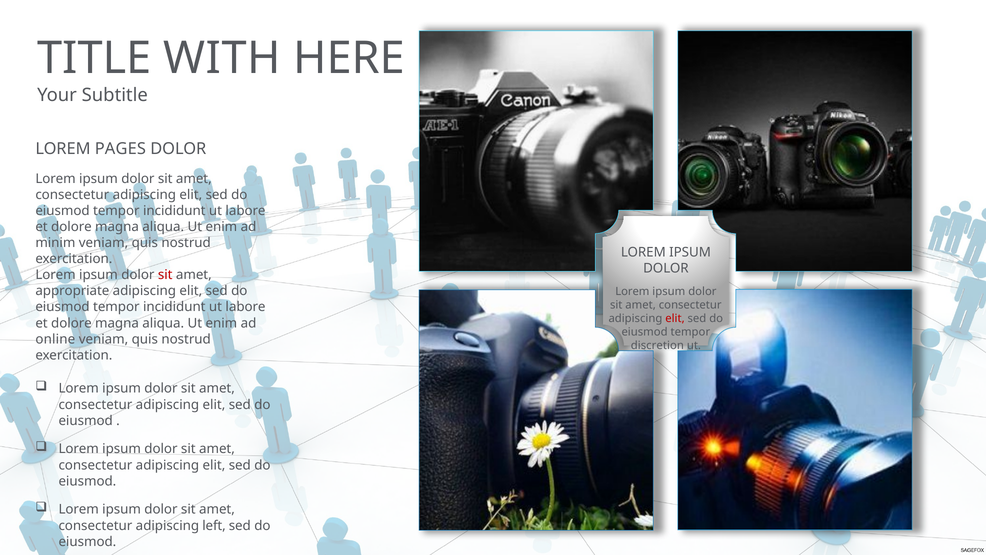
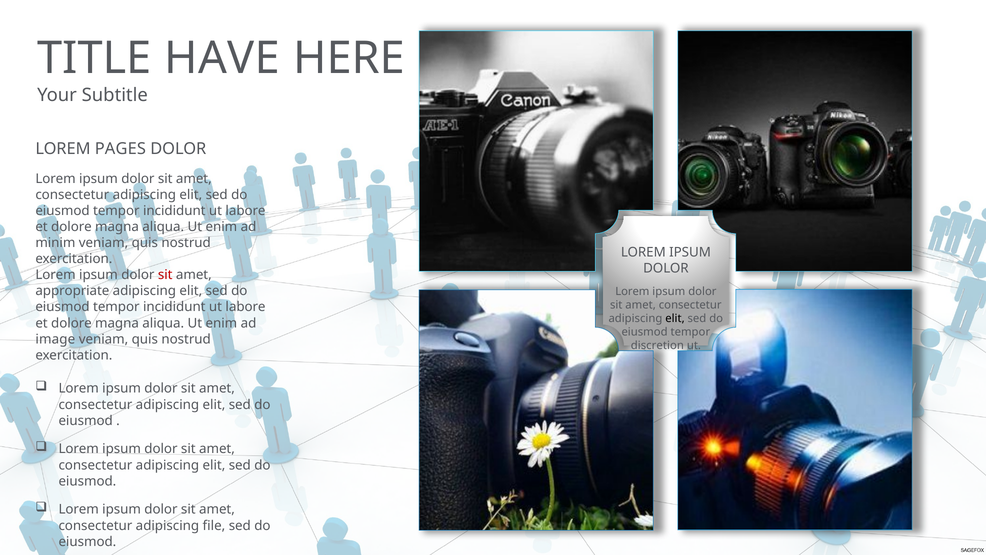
WITH: WITH -> HAVE
elit at (675, 318) colour: red -> black
online: online -> image
left: left -> file
